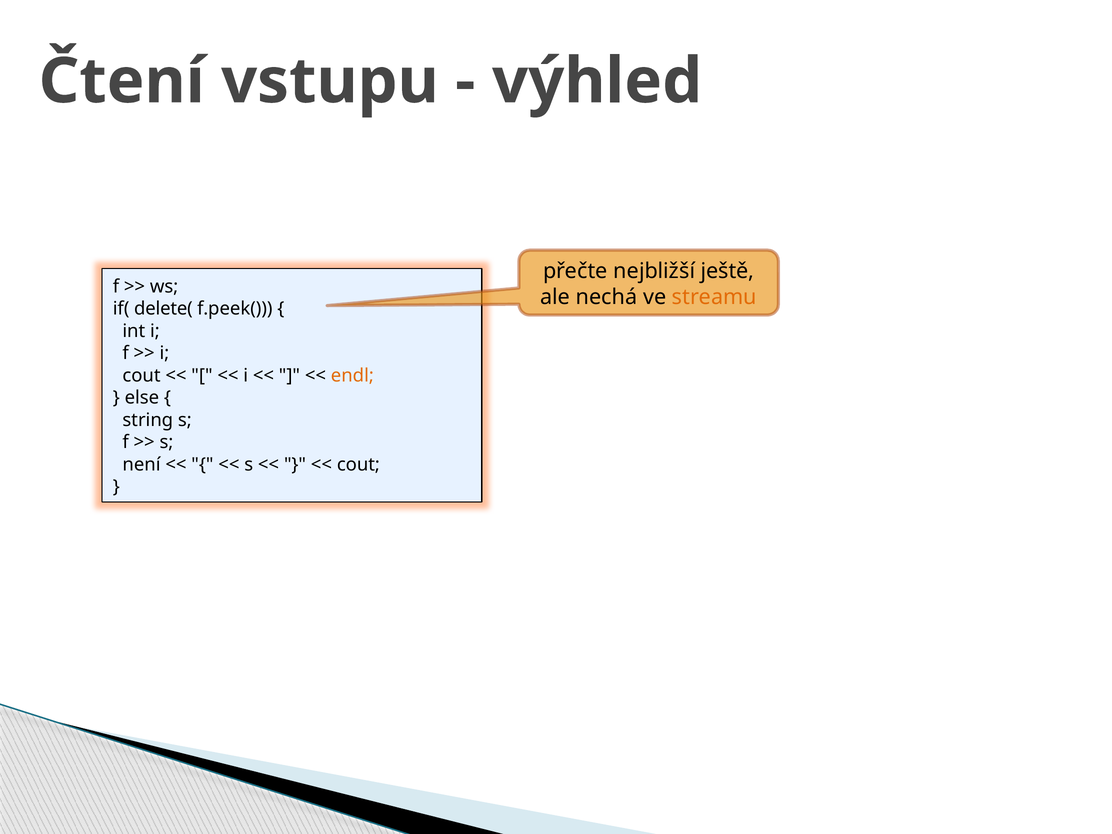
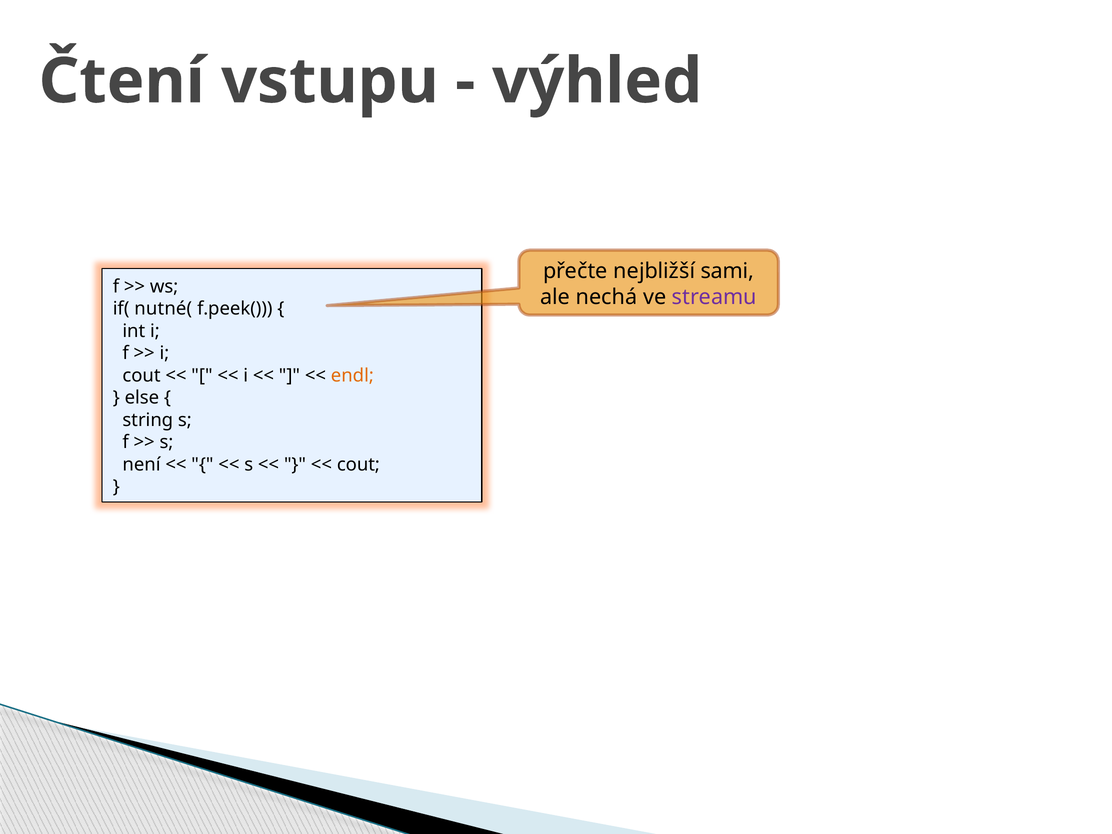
ještě: ještě -> sami
streamu colour: orange -> purple
delete(: delete( -> nutné(
